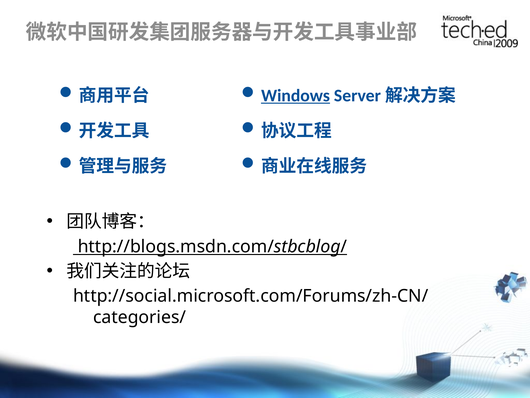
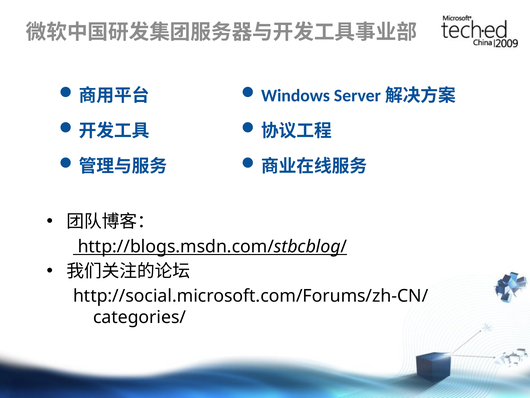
Windows underline: present -> none
